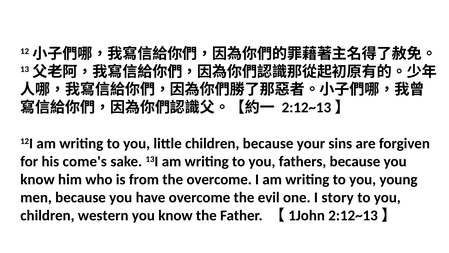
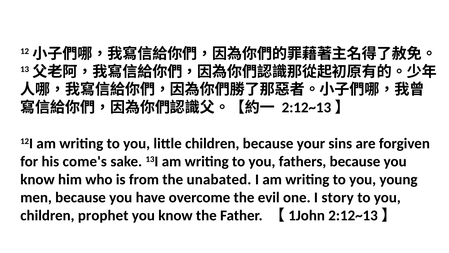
the overcome: overcome -> unabated
western: western -> prophet
